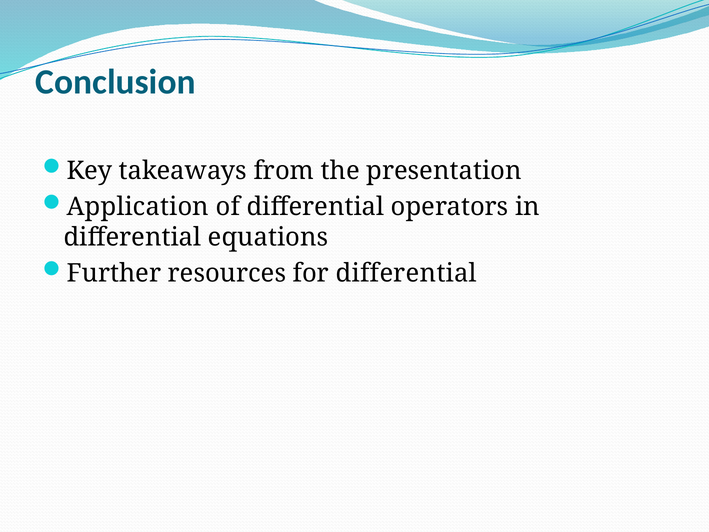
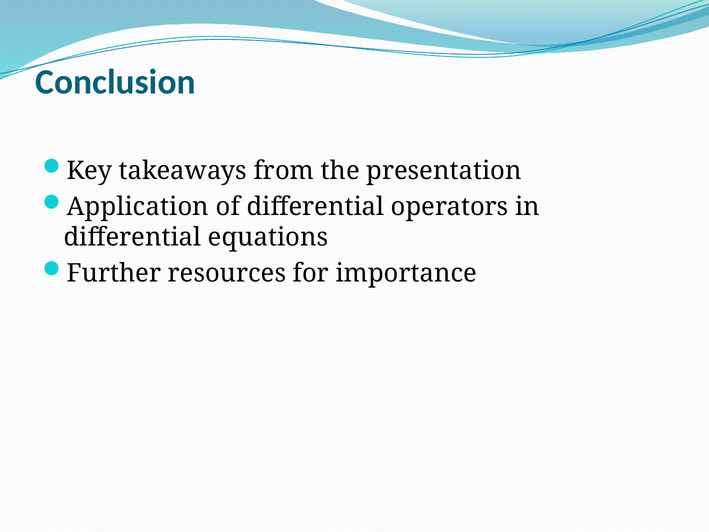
for differential: differential -> importance
